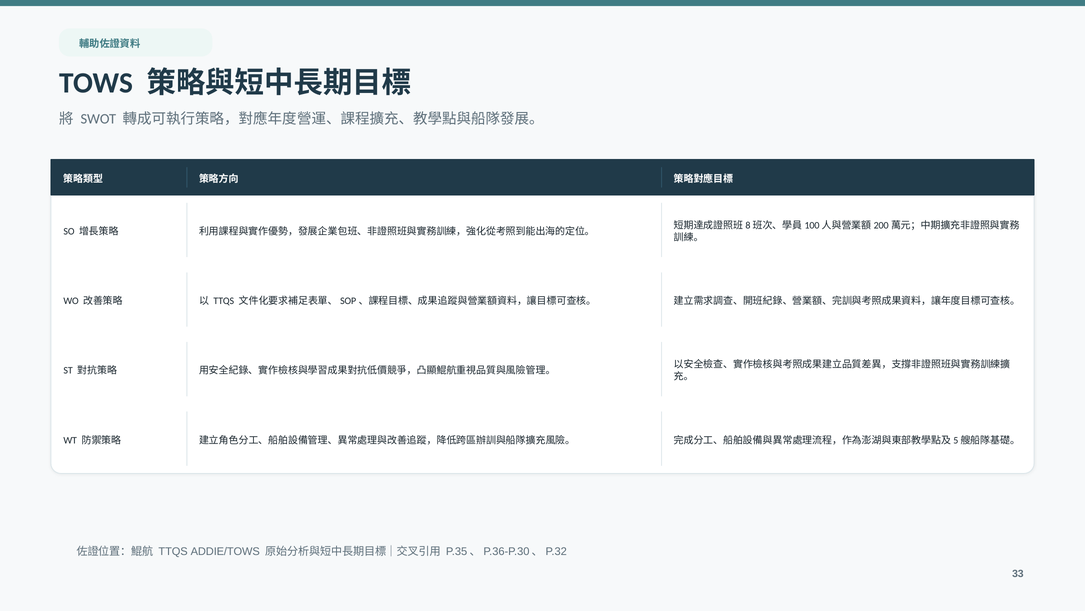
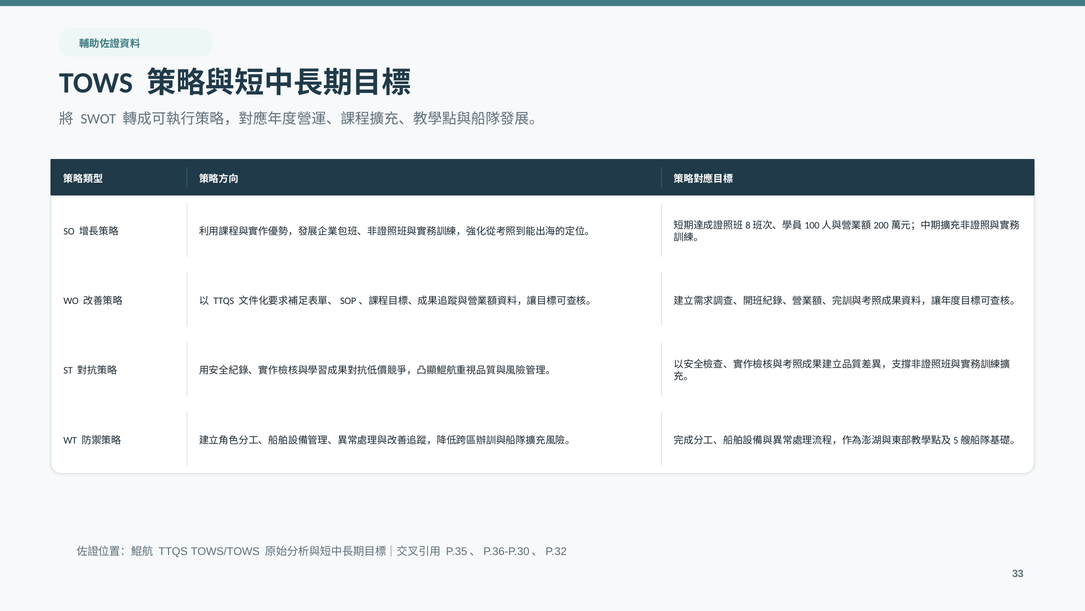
ADDIE/TOWS: ADDIE/TOWS -> TOWS/TOWS
